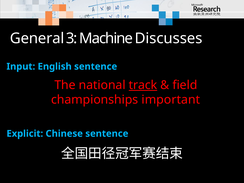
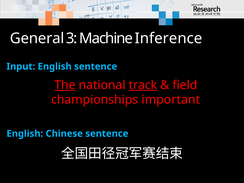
Discusses: Discusses -> Inference
The underline: none -> present
Explicit at (25, 134): Explicit -> English
